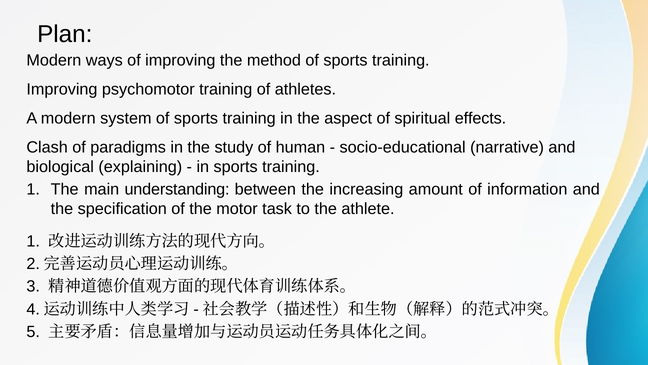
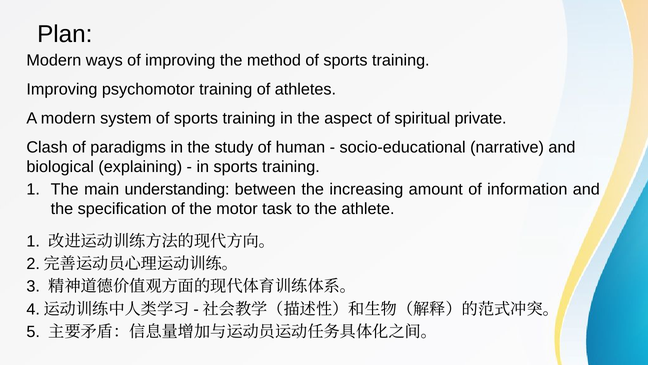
effects: effects -> private
